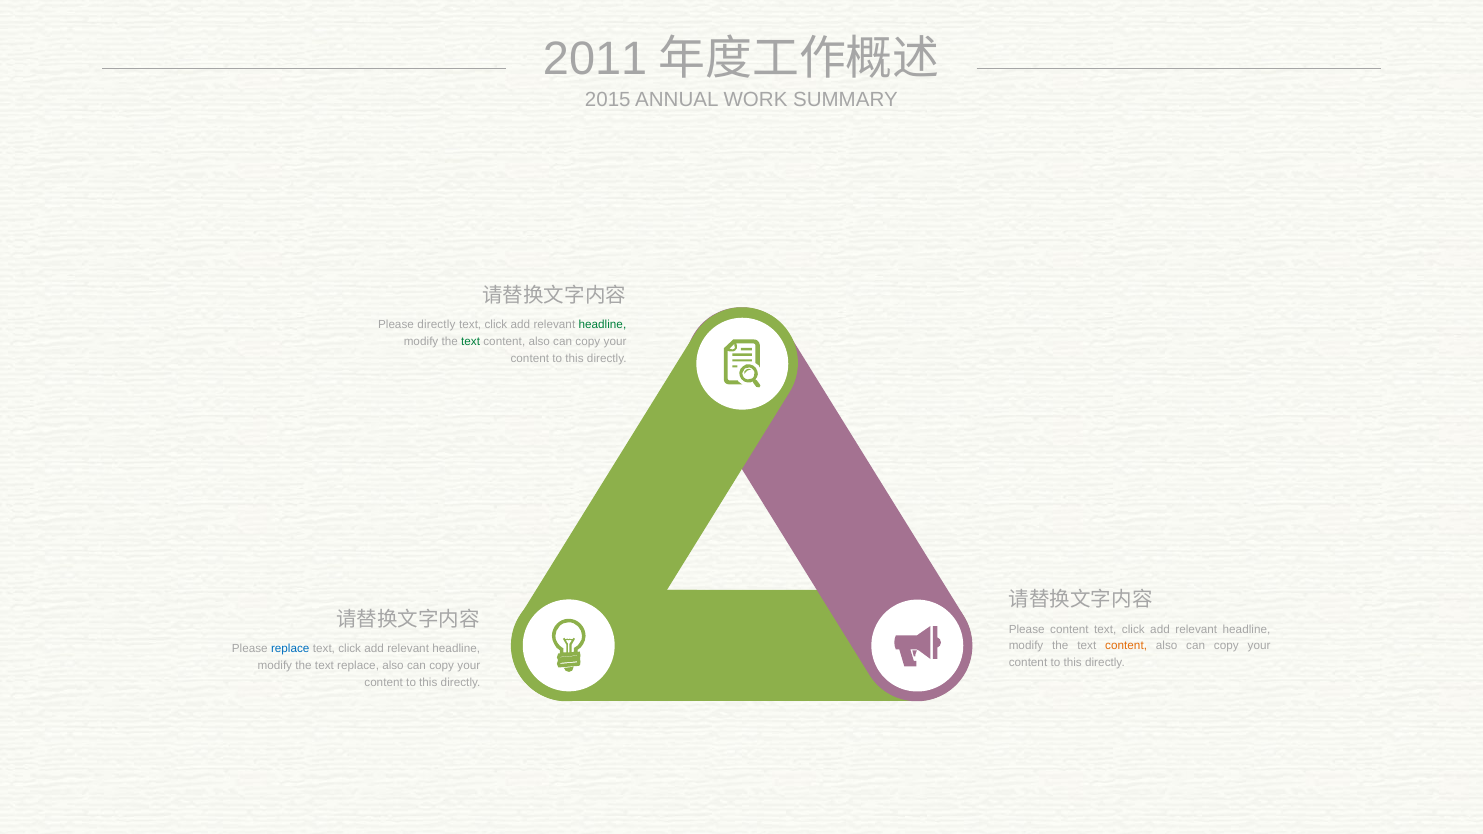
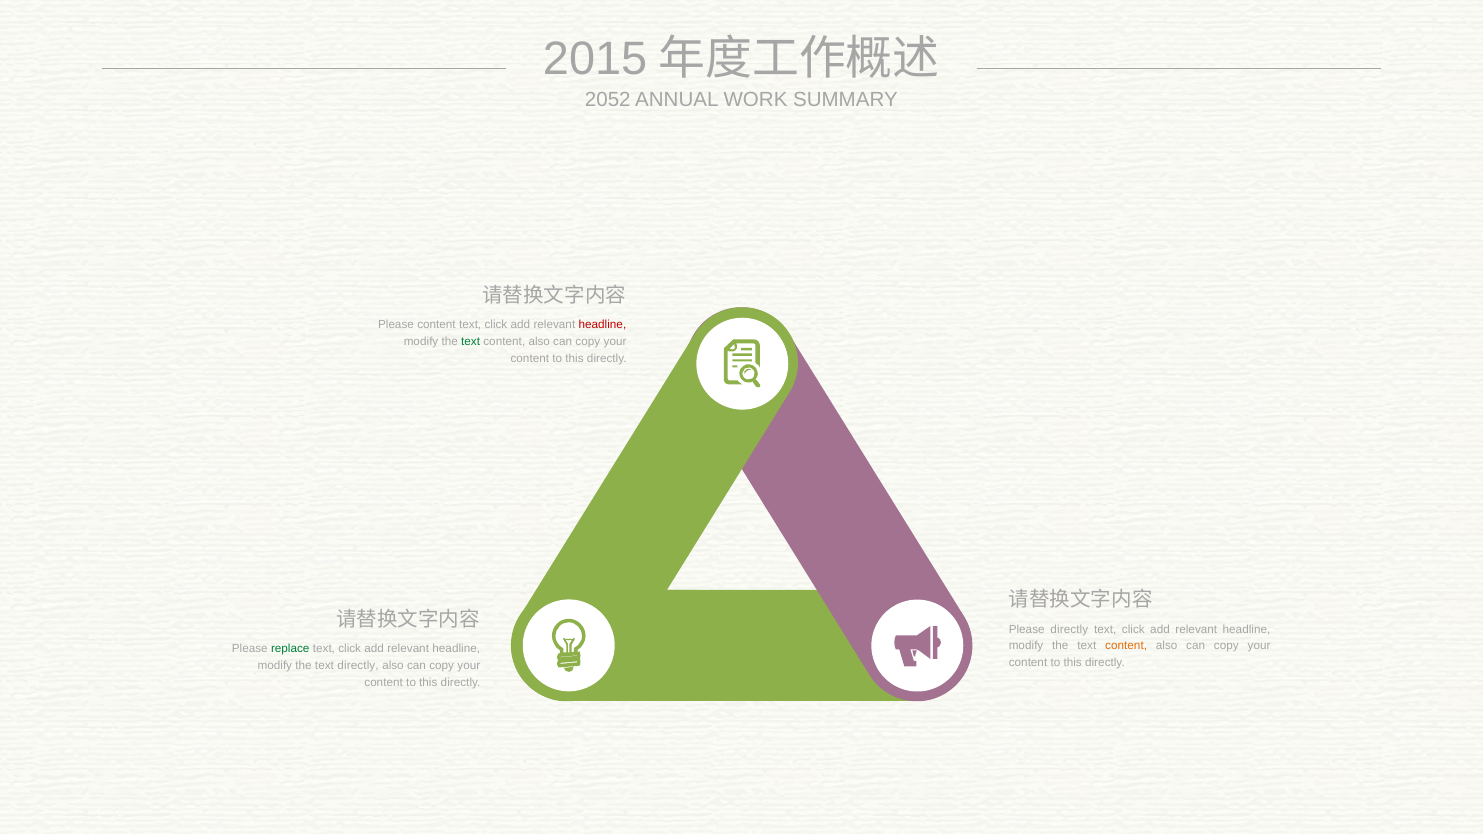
2011: 2011 -> 2015
2015: 2015 -> 2052
Please directly: directly -> content
headline at (602, 325) colour: green -> red
Please content: content -> directly
replace at (290, 649) colour: blue -> green
text replace: replace -> directly
